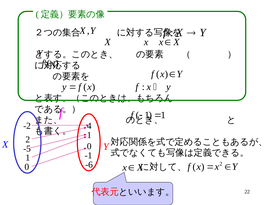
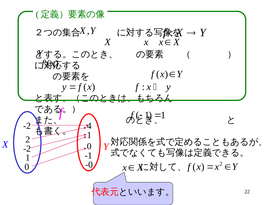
-5 at (27, 148): -5 -> -2
-6: -6 -> -0
